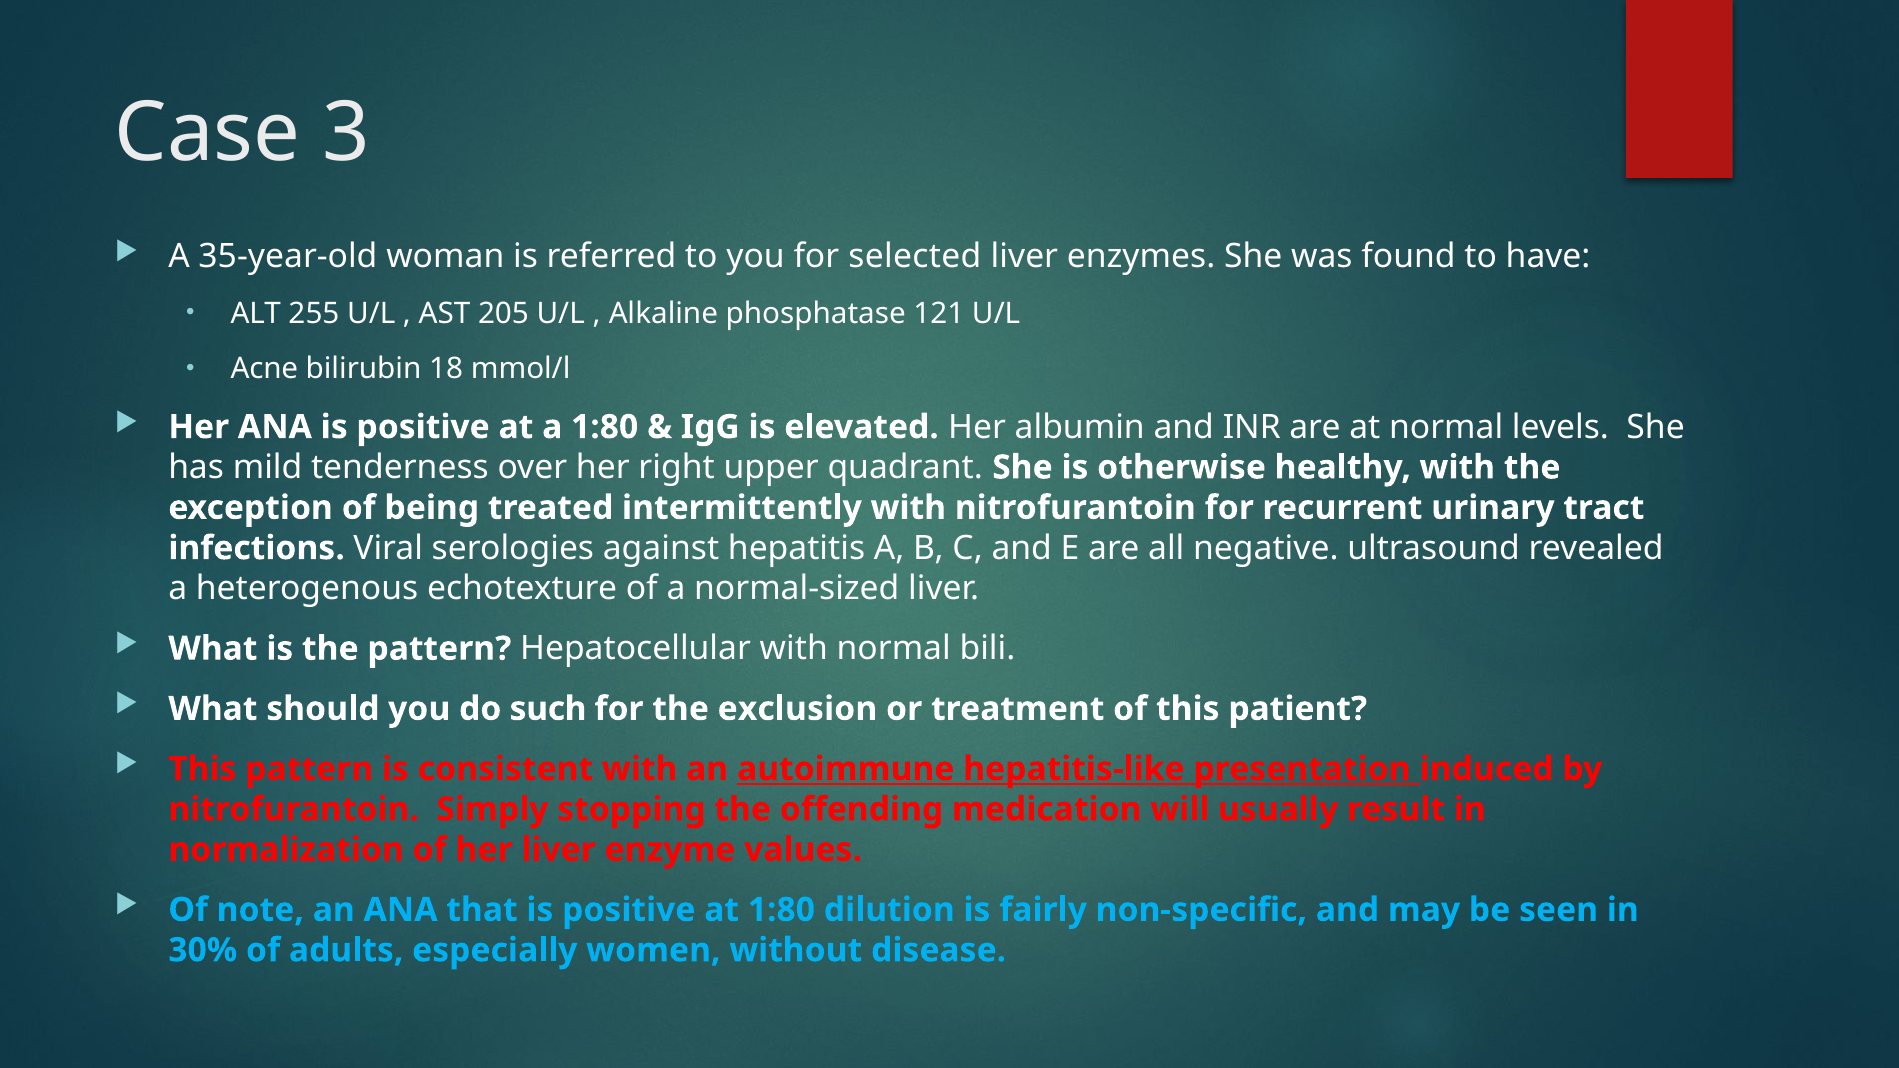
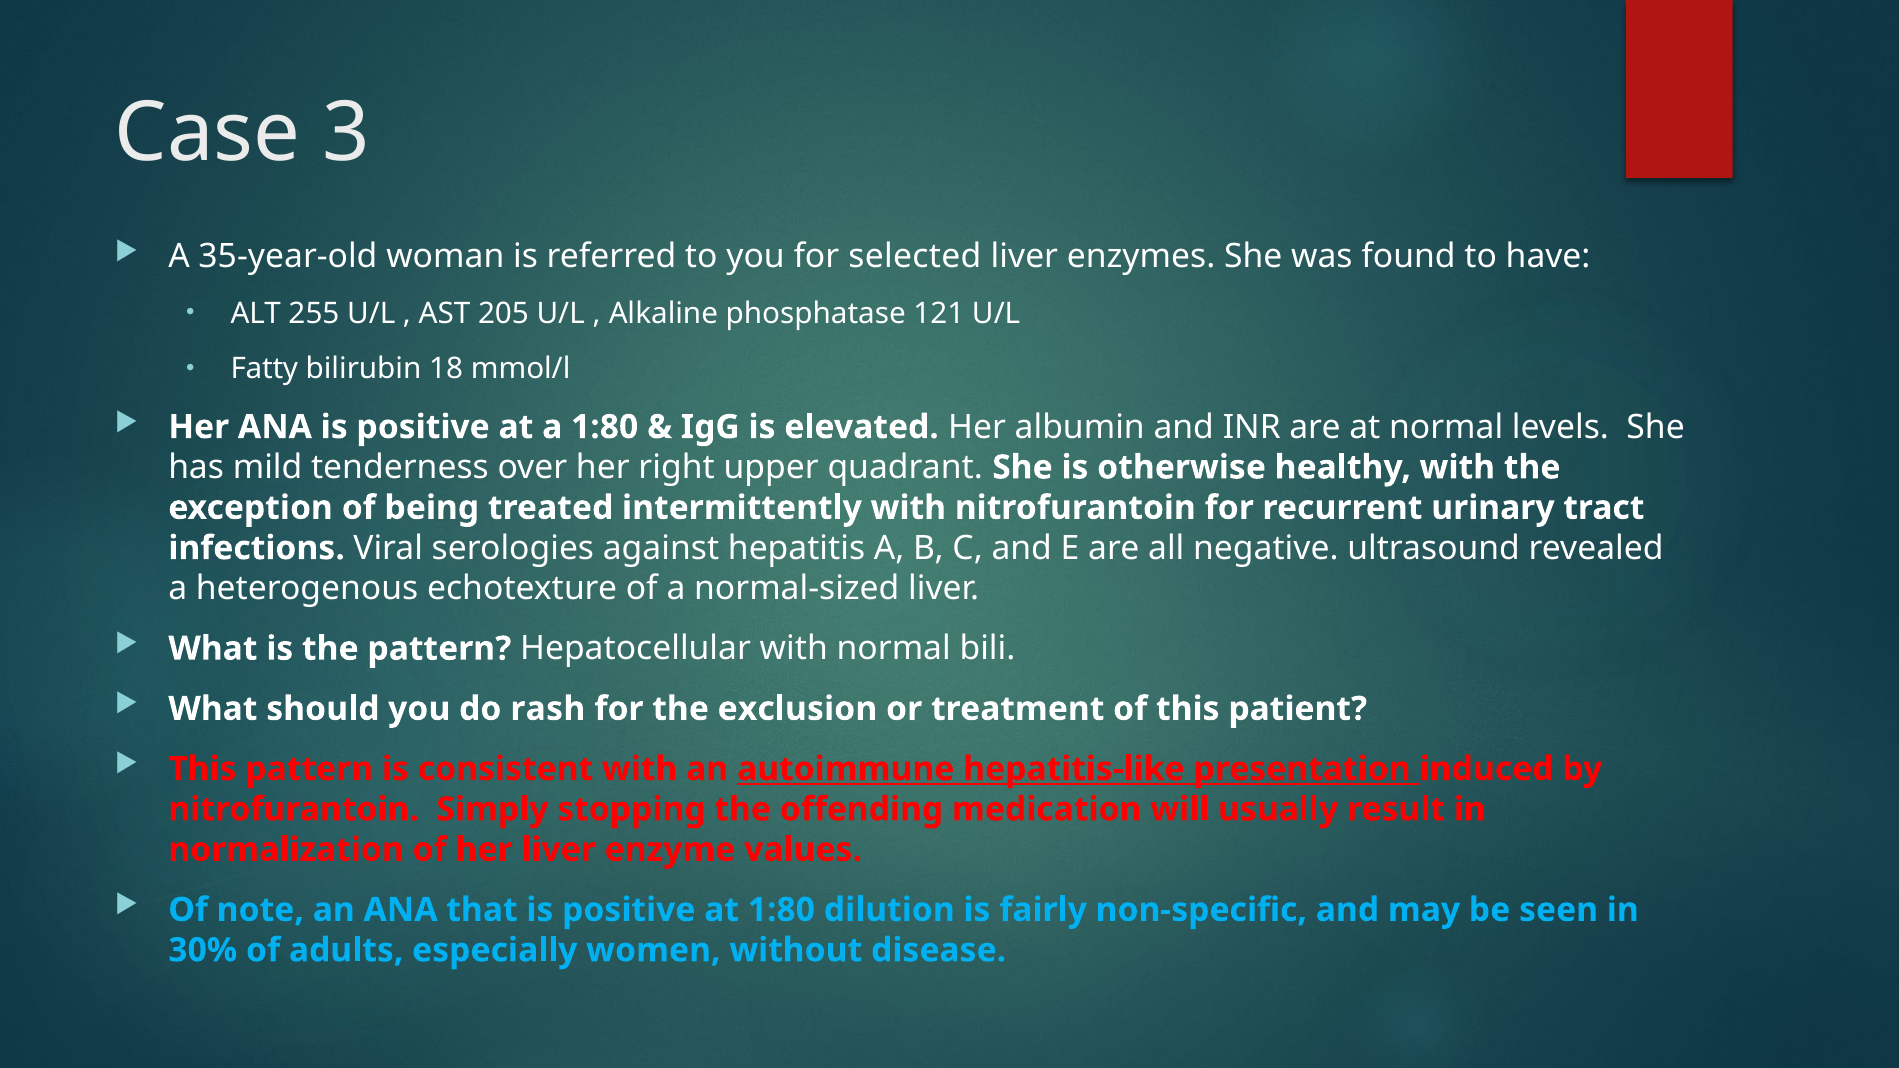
Acne: Acne -> Fatty
such: such -> rash
